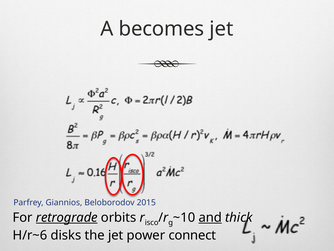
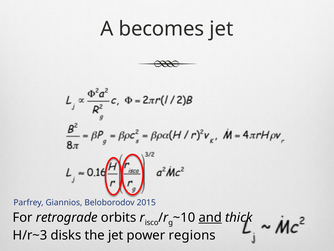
retrograde underline: present -> none
H/r~6: H/r~6 -> H/r~3
connect: connect -> regions
